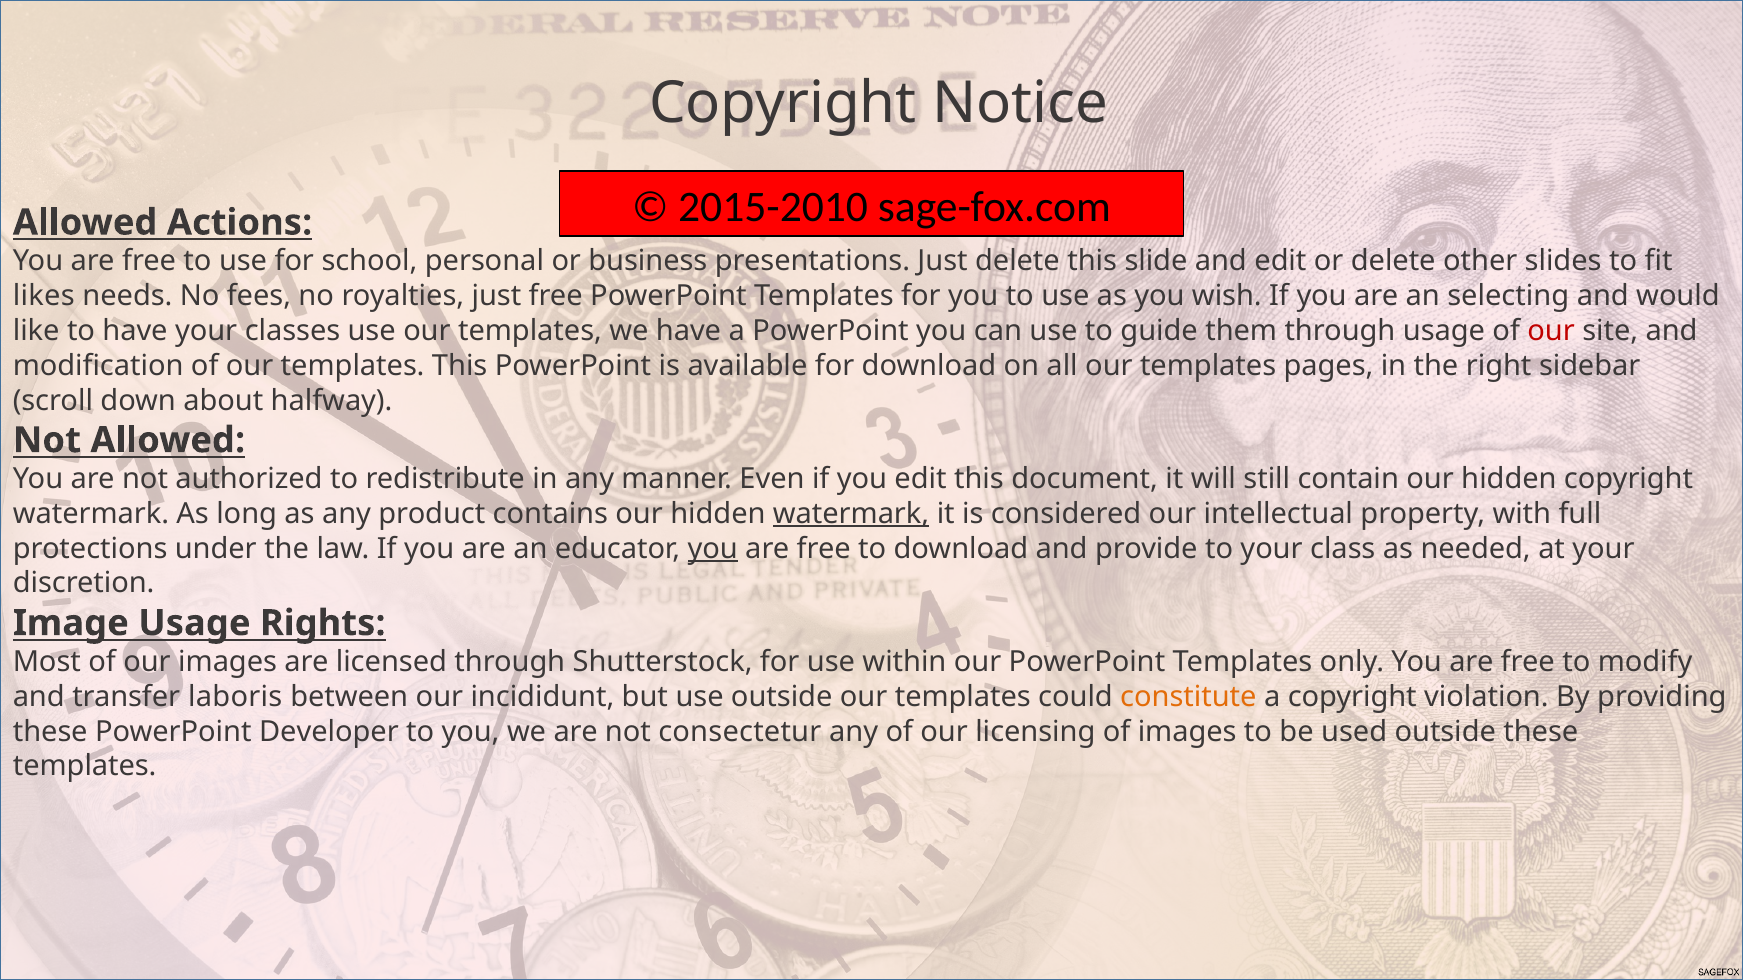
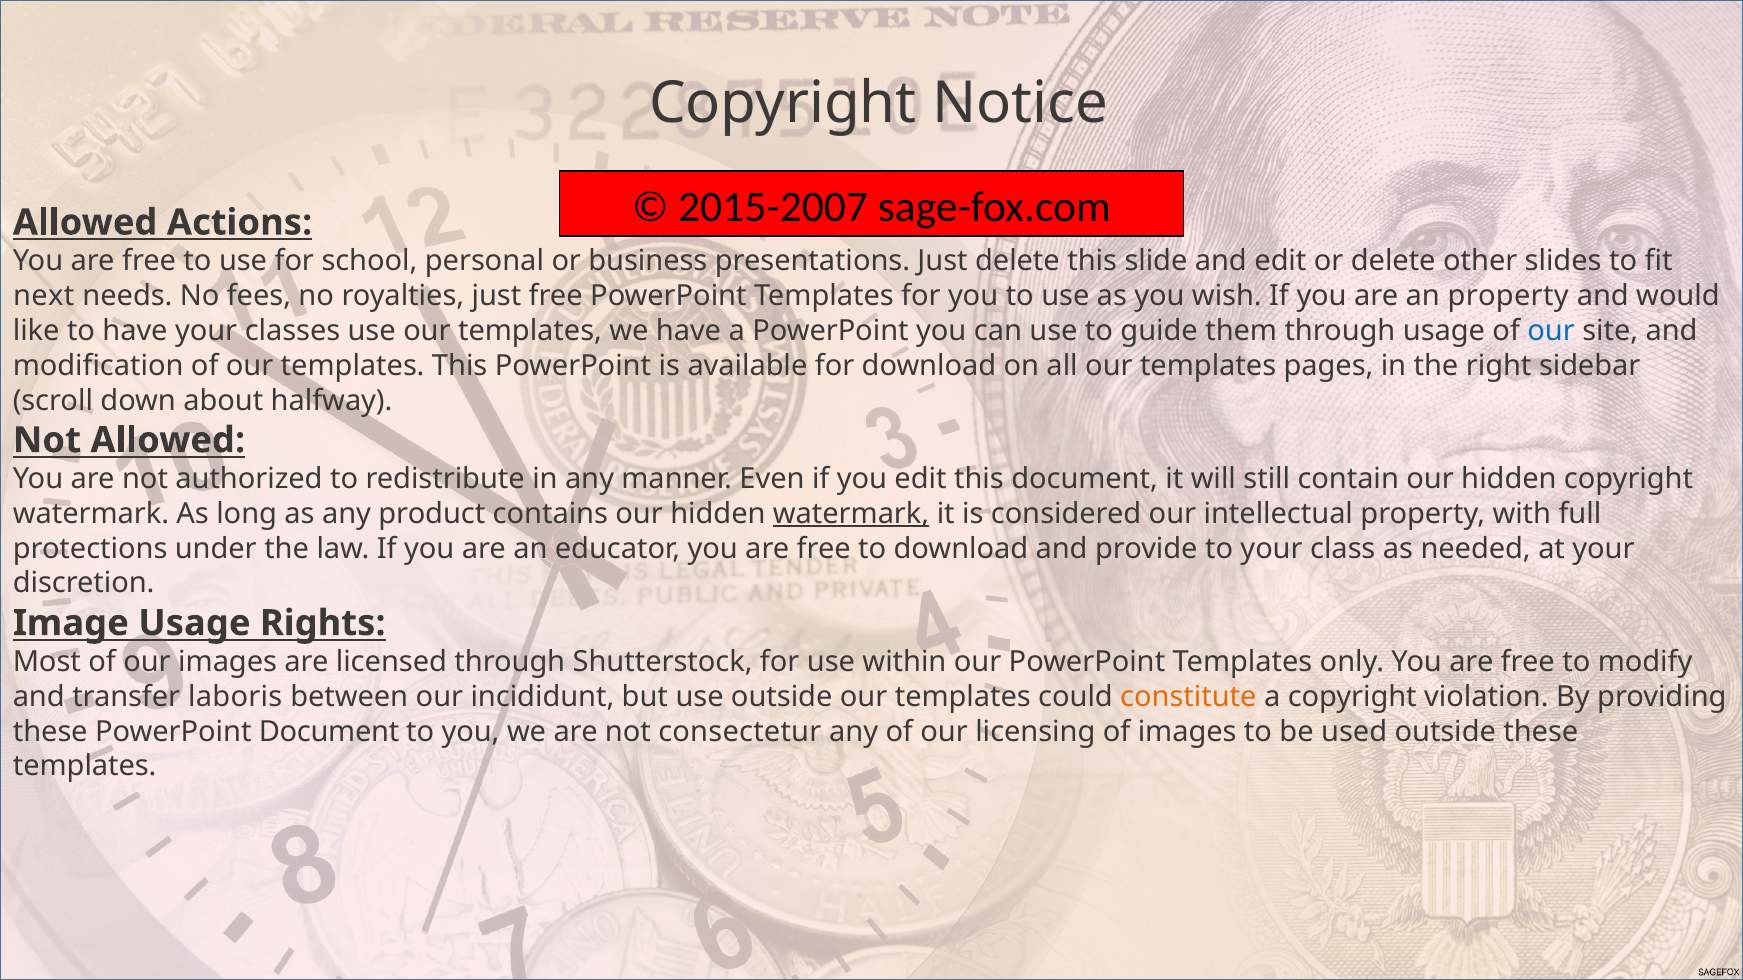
2015-2010: 2015-2010 -> 2015-2007
likes: likes -> next
an selecting: selecting -> property
our at (1551, 331) colour: red -> blue
you at (713, 549) underline: present -> none
PowerPoint Developer: Developer -> Document
